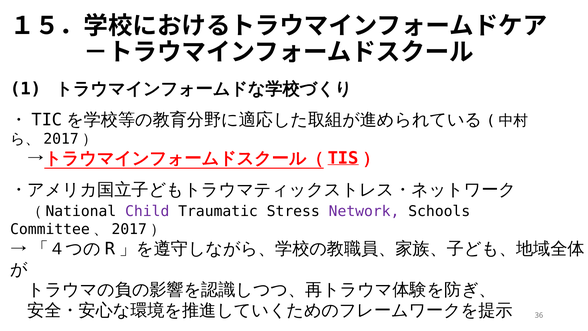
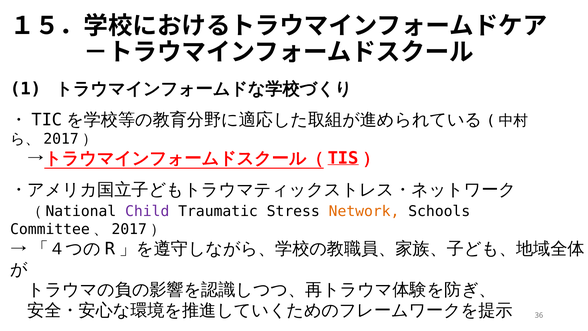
Network colour: purple -> orange
